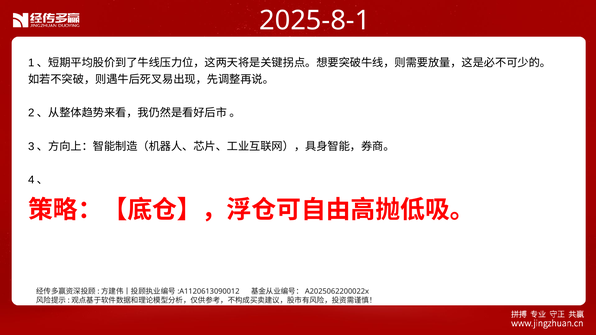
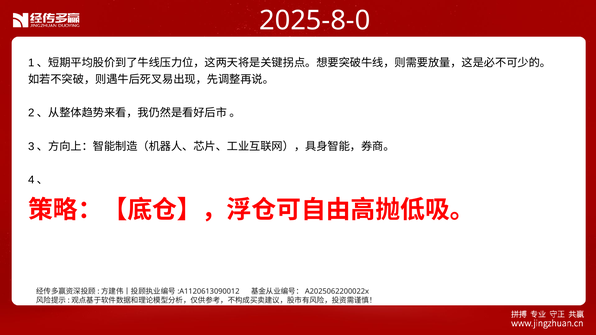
2025-8-1: 2025-8-1 -> 2025-8-0
